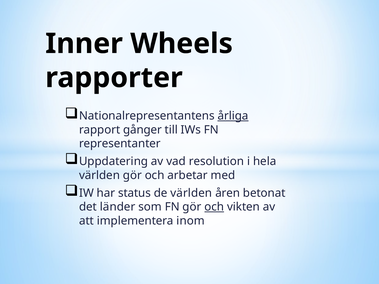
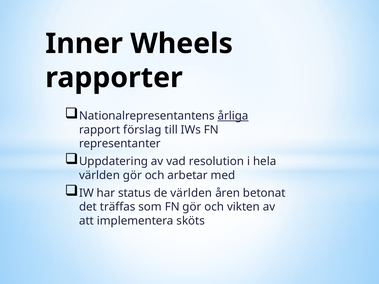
gånger: gånger -> förslag
länder: länder -> träffas
och at (214, 207) underline: present -> none
inom: inom -> sköts
